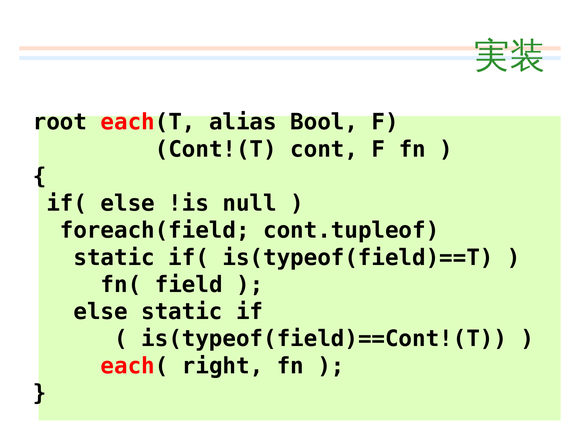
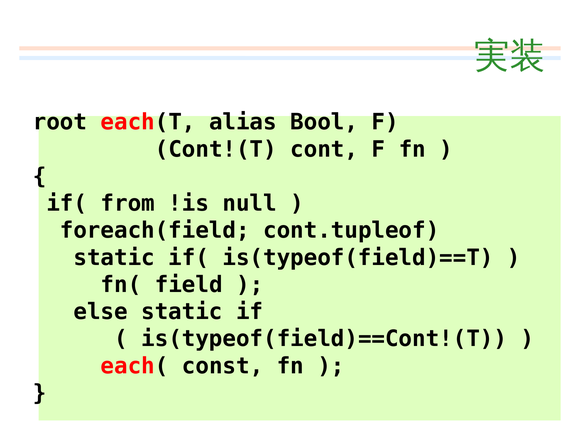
if( else: else -> from
right: right -> const
